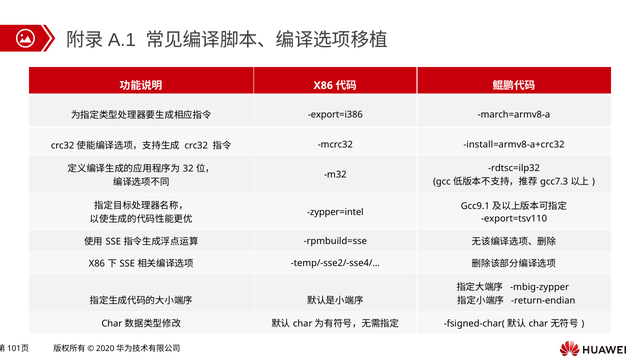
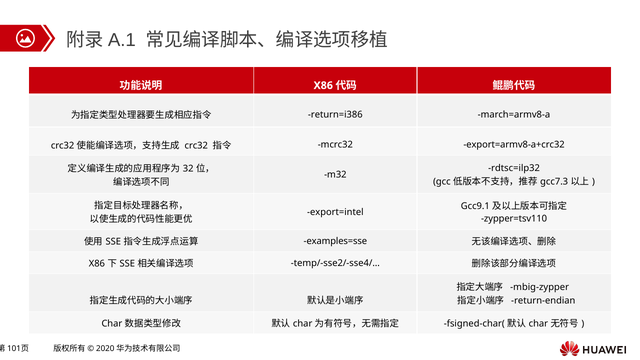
export=i386: export=i386 -> return=i386
install=armv8-a+crc32: install=armv8-a+crc32 -> export=armv8-a+crc32
zypper=intel: zypper=intel -> export=intel
export=tsv110: export=tsv110 -> zypper=tsv110
rpmbuild=sse: rpmbuild=sse -> examples=sse
